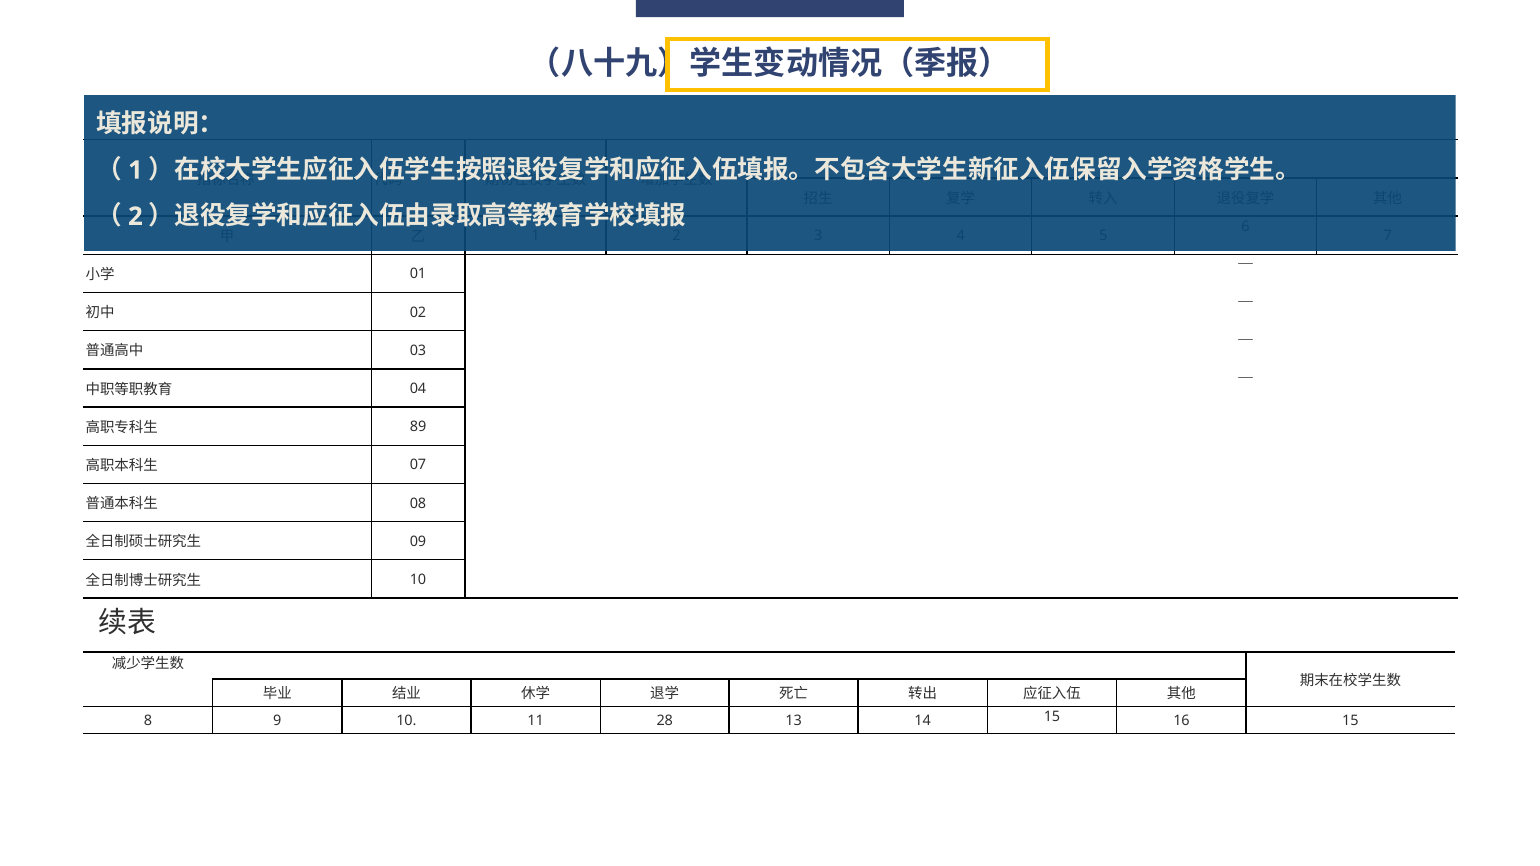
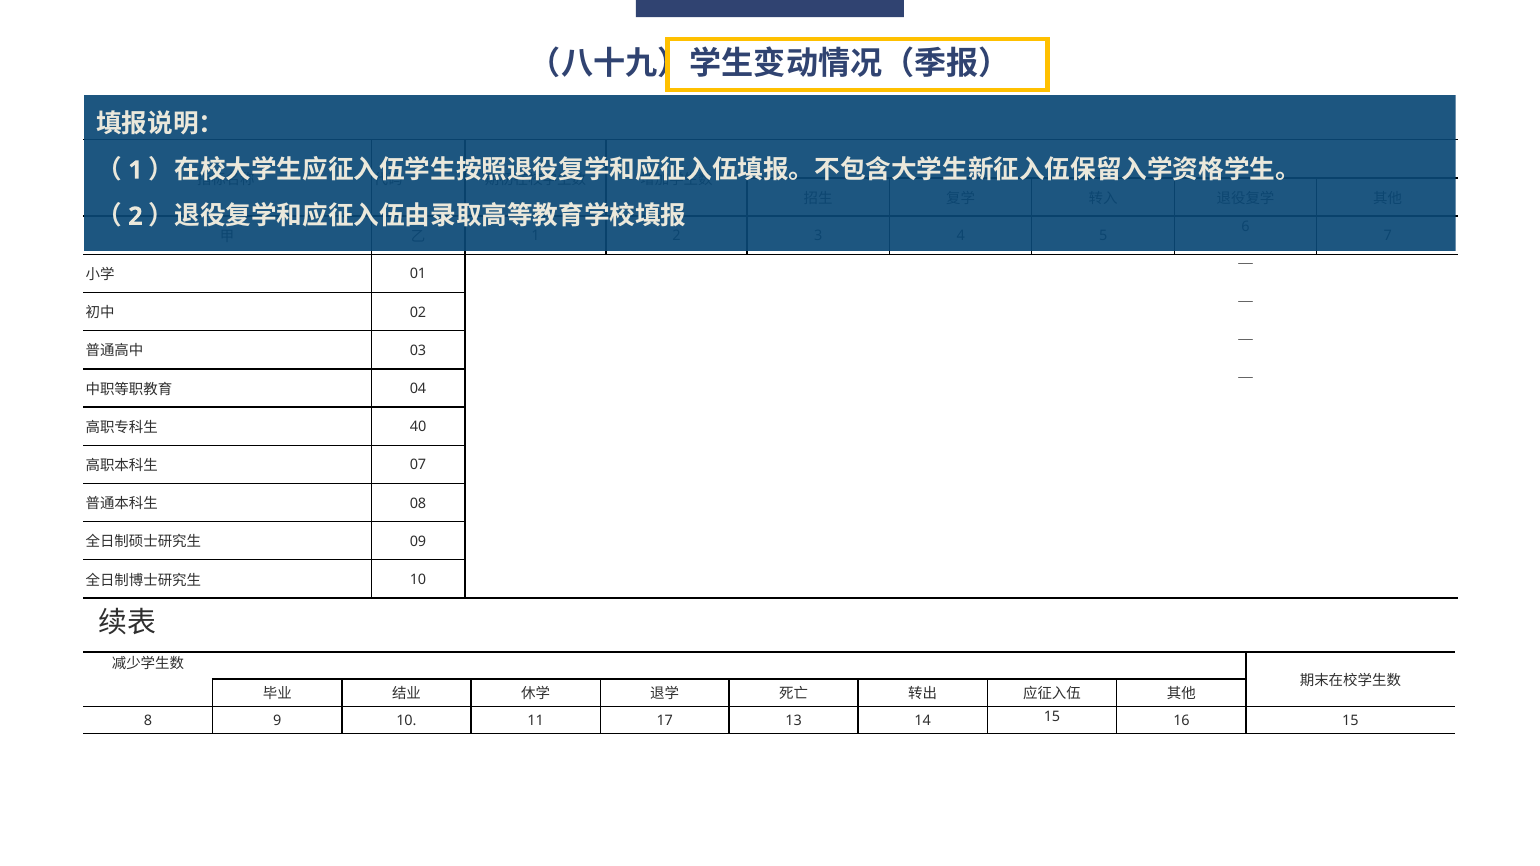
89: 89 -> 40
28: 28 -> 17
